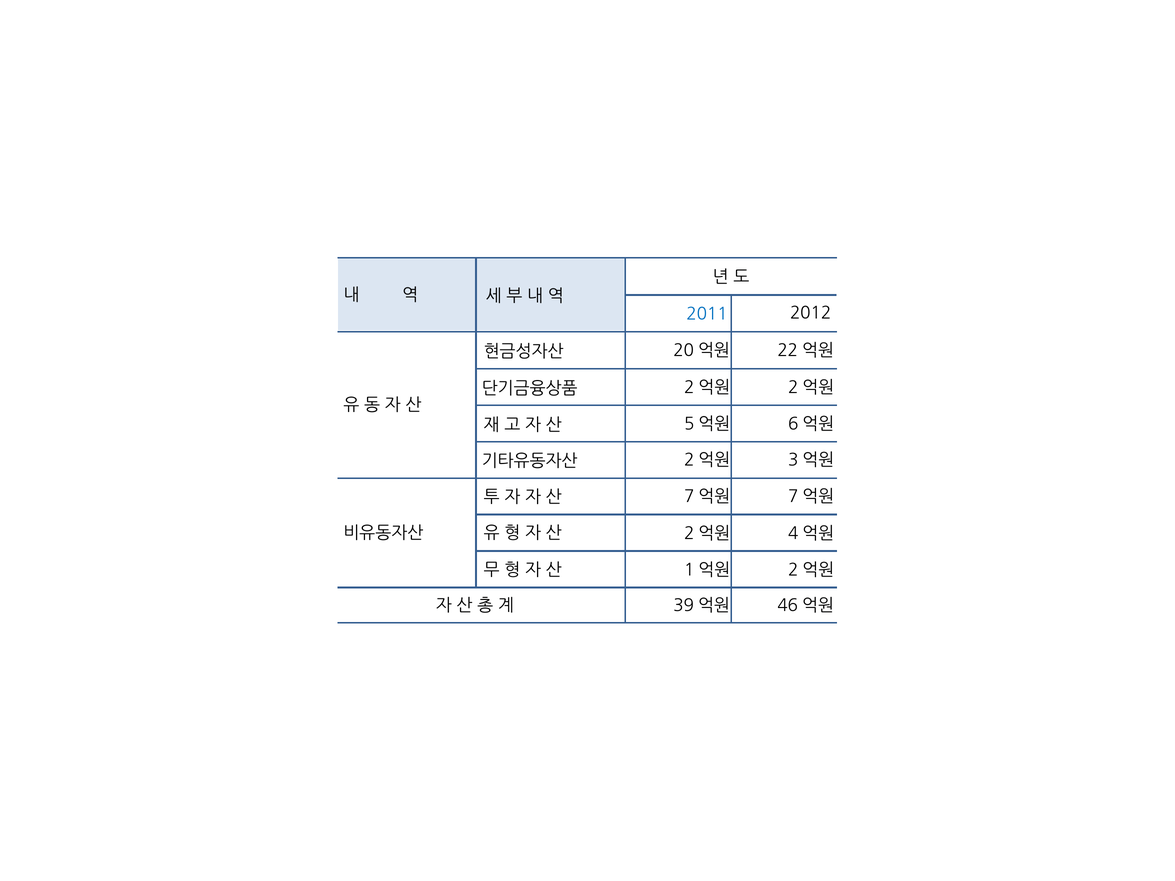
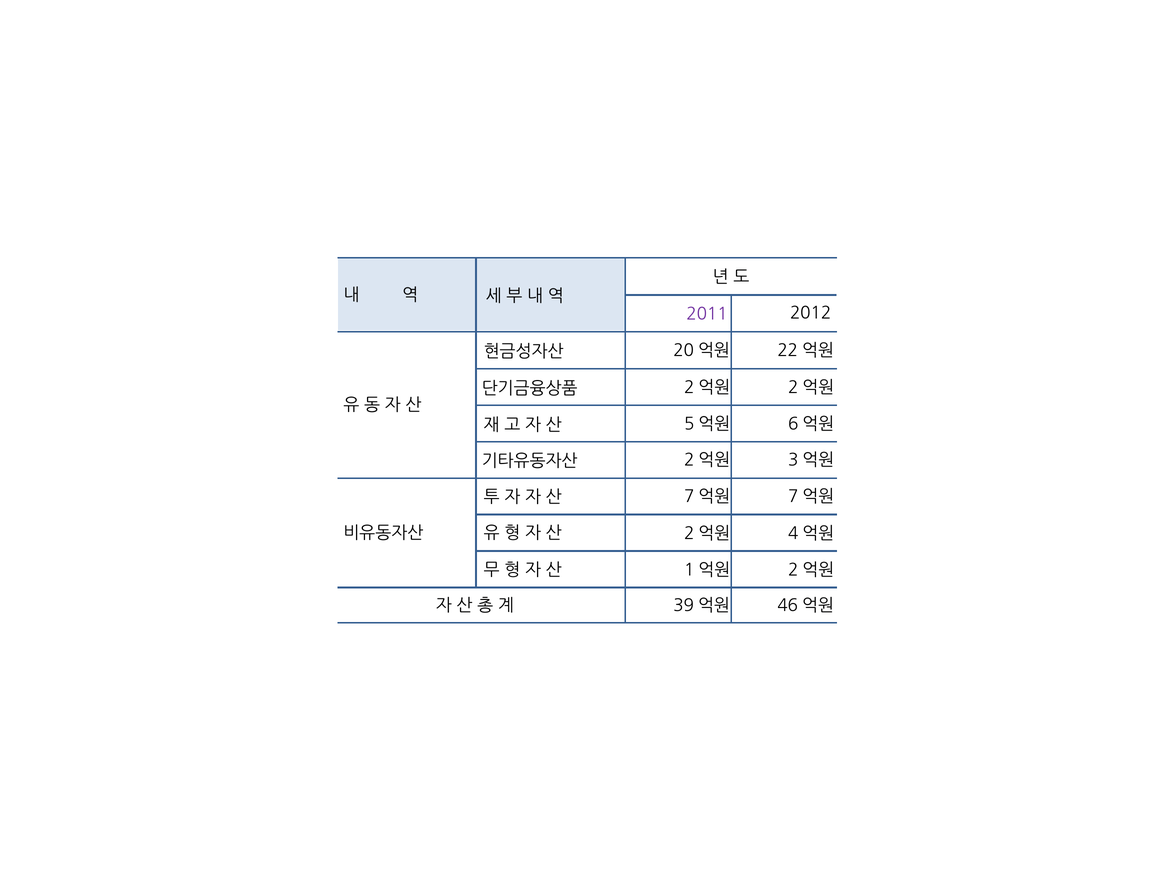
2011 colour: blue -> purple
